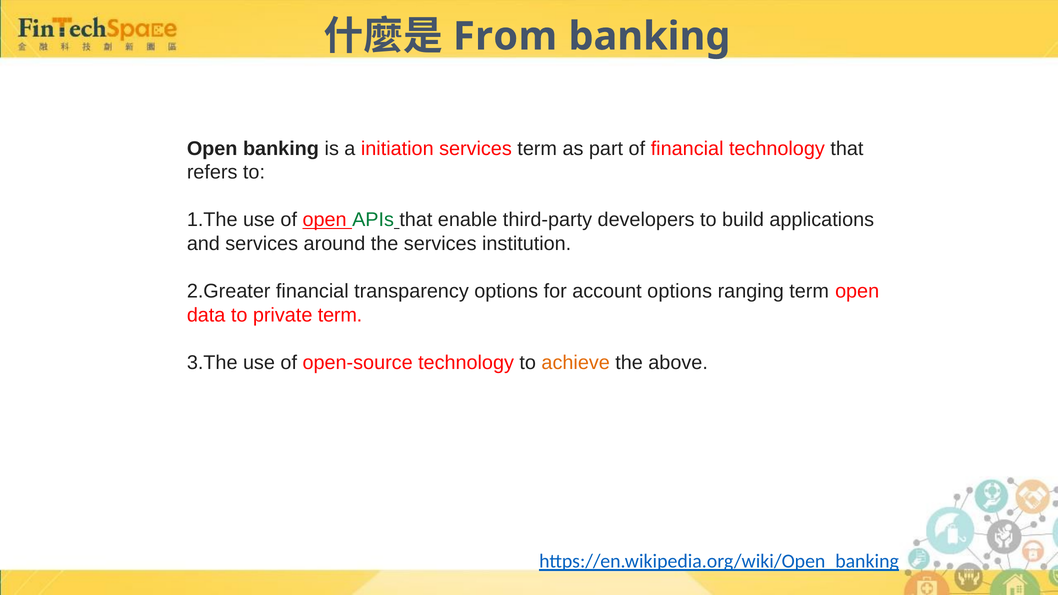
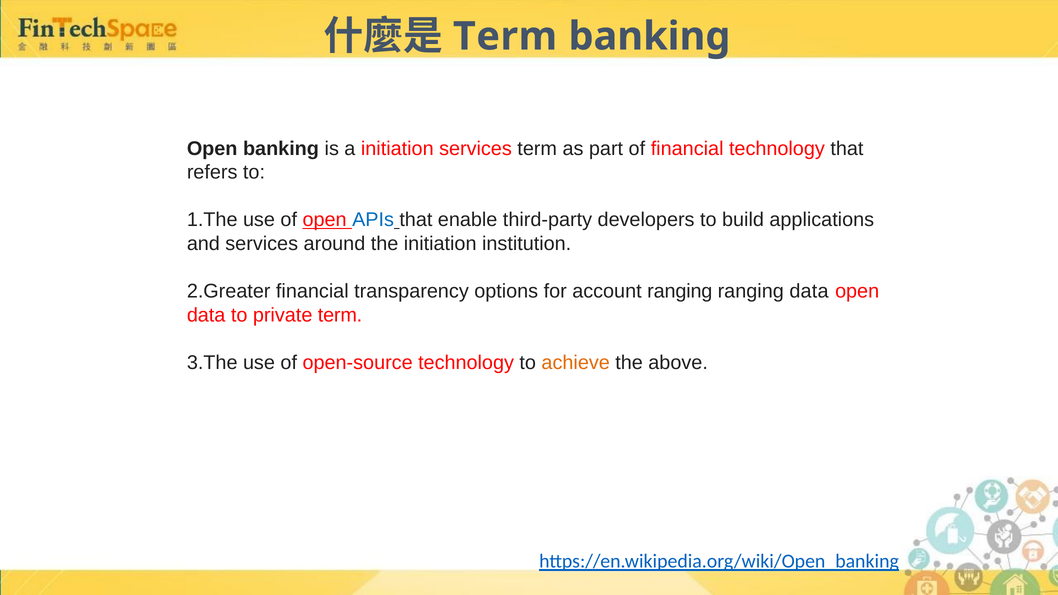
From at (505, 36): From -> Term
APIs colour: green -> blue
the services: services -> initiation
account options: options -> ranging
ranging term: term -> data
